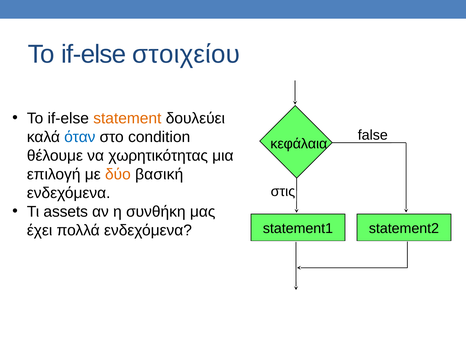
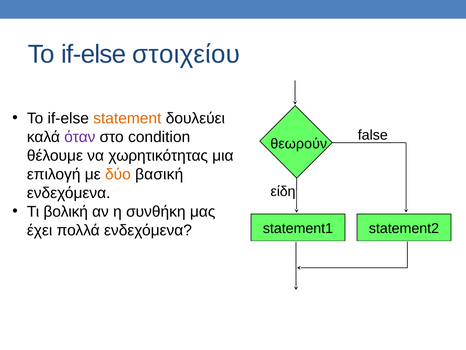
όταν colour: blue -> purple
κεφάλαια: κεφάλαια -> θεωρούν
στις: στις -> είδη
assets: assets -> βολική
